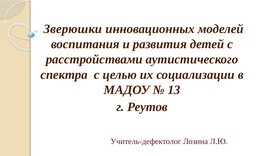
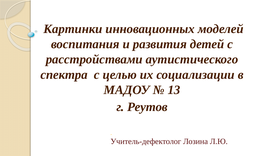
Зверюшки: Зверюшки -> Картинки
